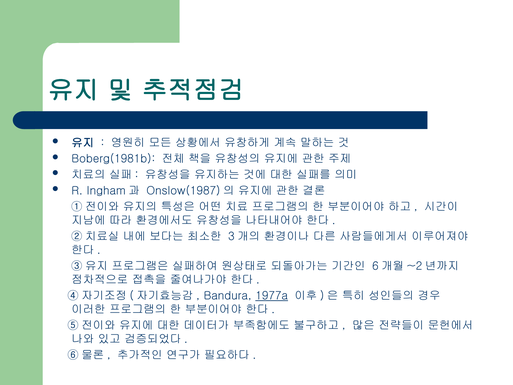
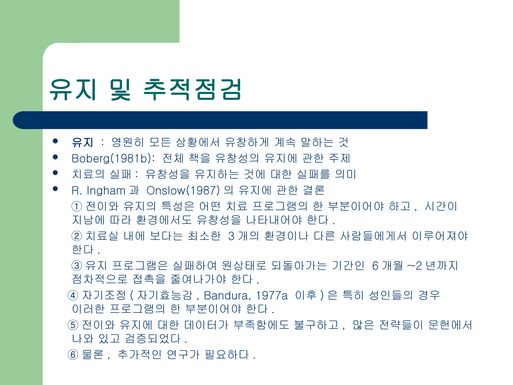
1977a underline: present -> none
